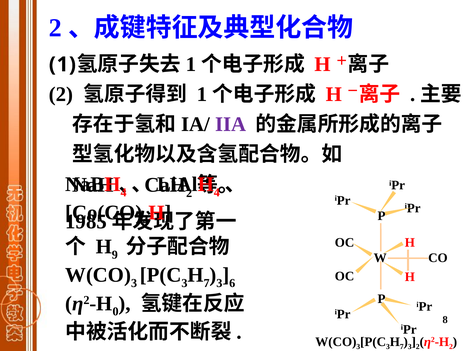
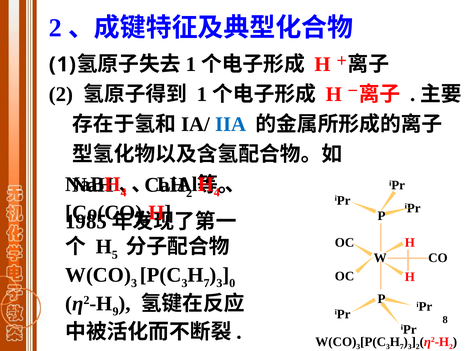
IIA colour: purple -> blue
9: 9 -> 5
6: 6 -> 0
0: 0 -> 9
